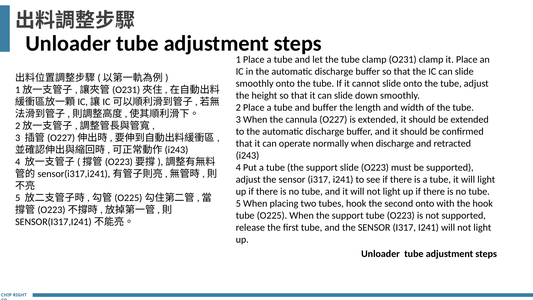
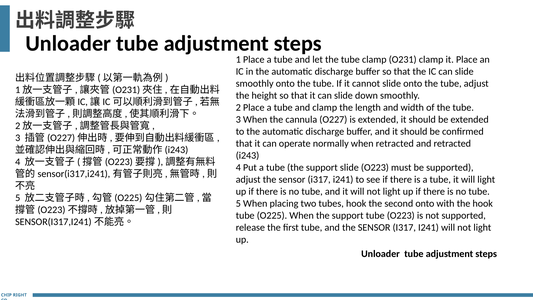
and buffer: buffer -> clamp
when discharge: discharge -> retracted
